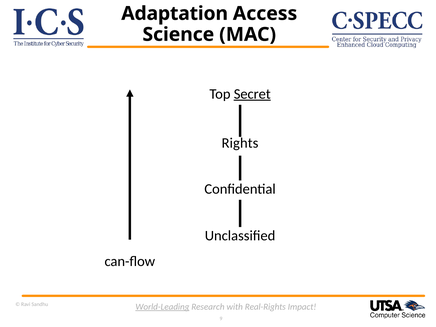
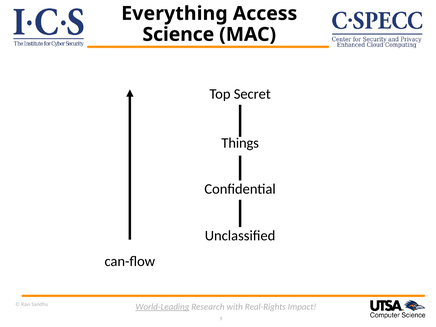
Adaptation: Adaptation -> Everything
Secret underline: present -> none
Rights: Rights -> Things
